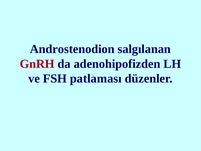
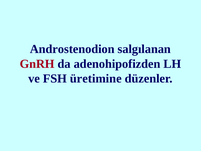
patlaması: patlaması -> üretimine
